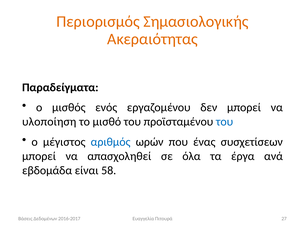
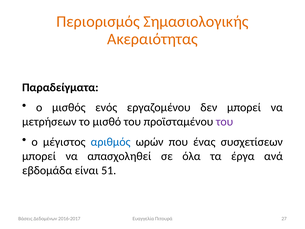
υλοποίηση: υλοποίηση -> μετρήσεων
του at (225, 122) colour: blue -> purple
58: 58 -> 51
